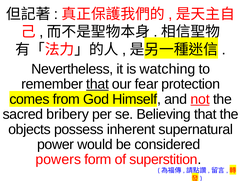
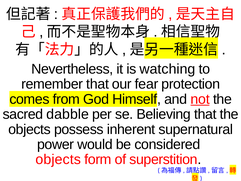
that at (98, 84) underline: present -> none
bribery: bribery -> dabble
powers at (58, 159): powers -> objects
